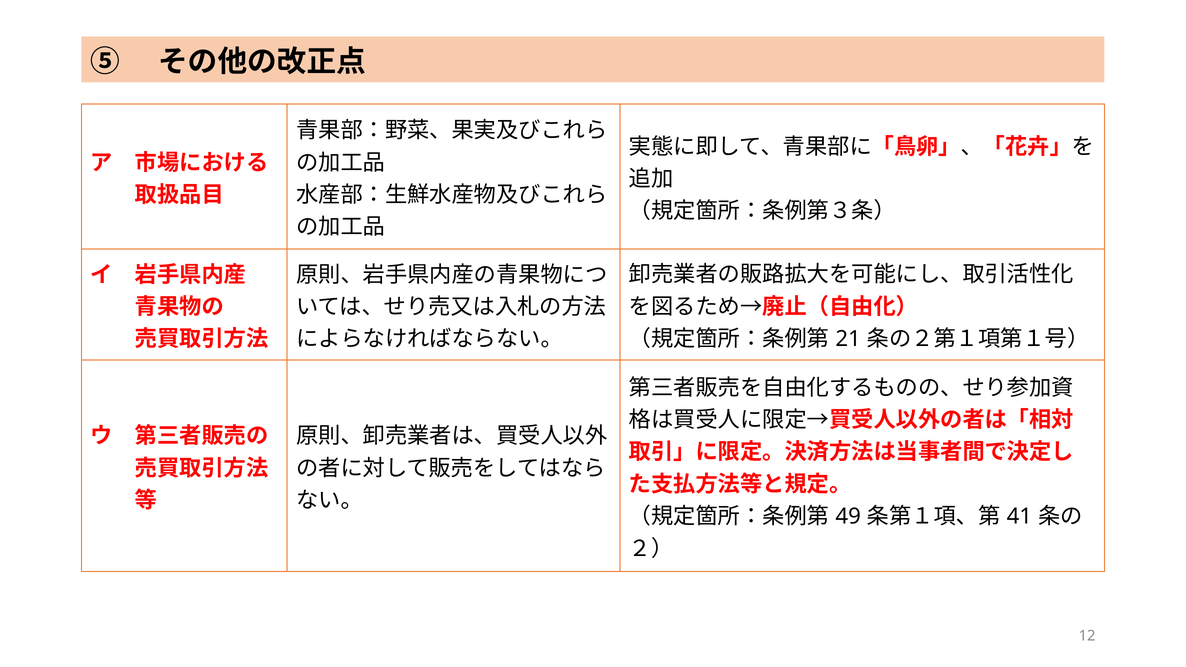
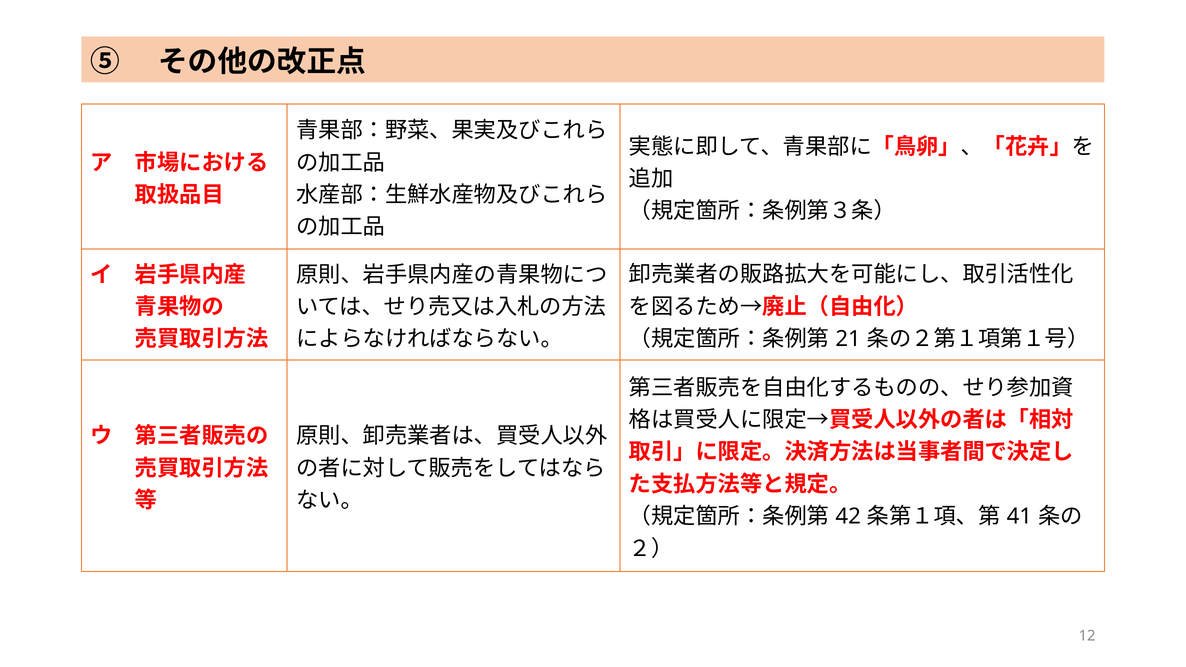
49: 49 -> 42
